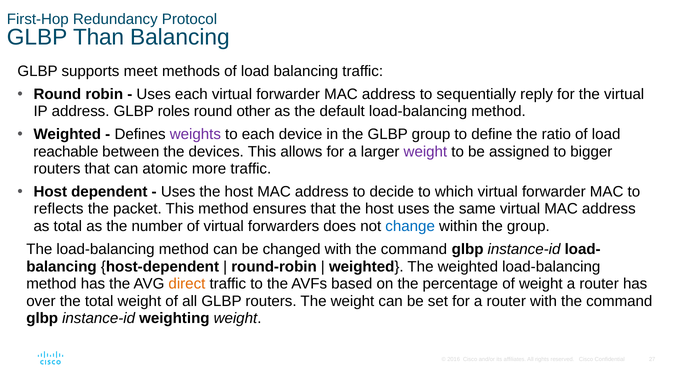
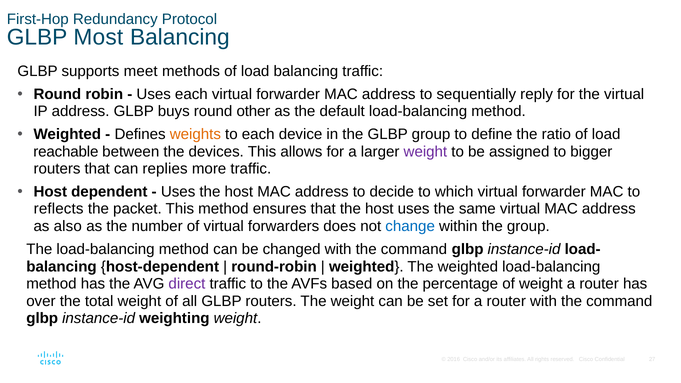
Than: Than -> Most
roles: roles -> buys
weights colour: purple -> orange
atomic: atomic -> replies
as total: total -> also
direct colour: orange -> purple
